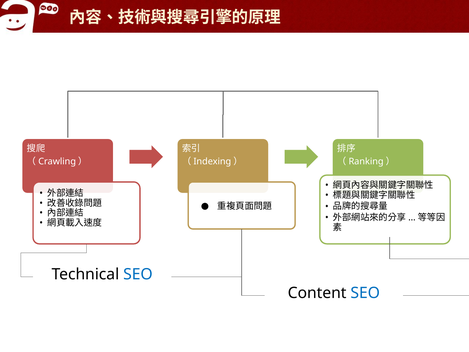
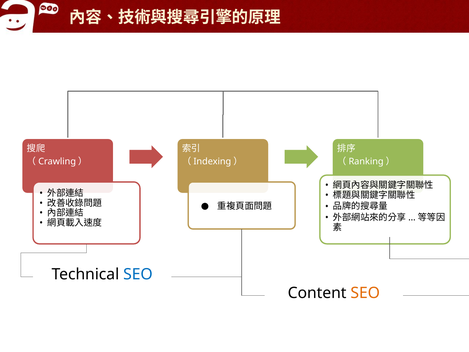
SEO at (365, 293) colour: blue -> orange
